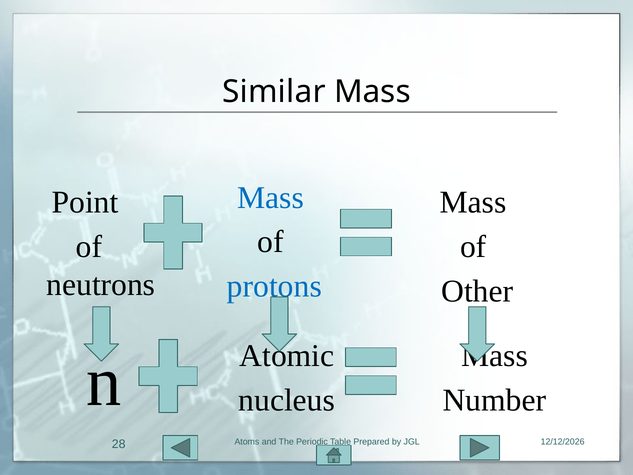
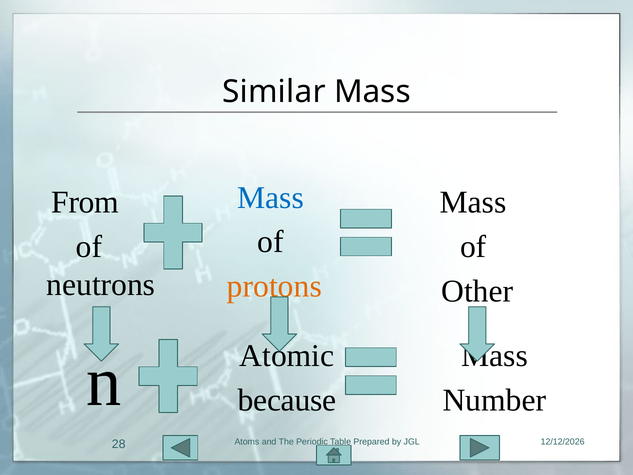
Point: Point -> From
protons colour: blue -> orange
nucleus: nucleus -> because
